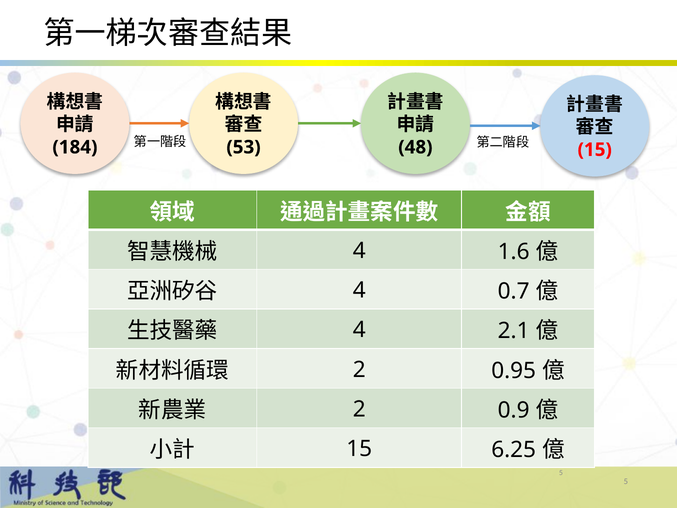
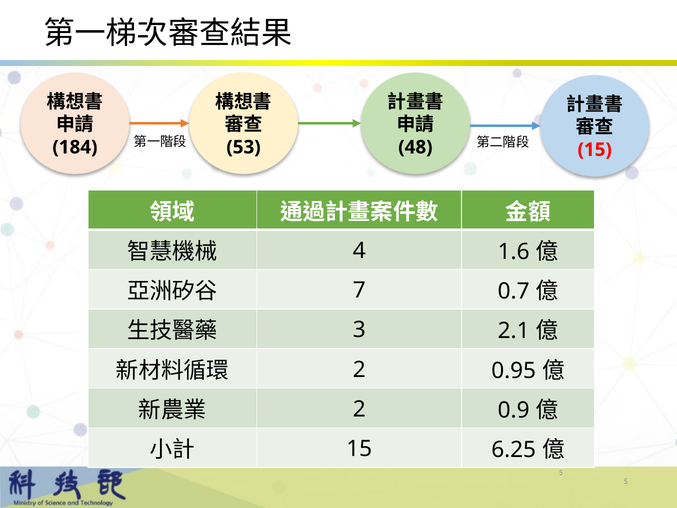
4 at (359, 290): 4 -> 7
4 at (359, 330): 4 -> 3
